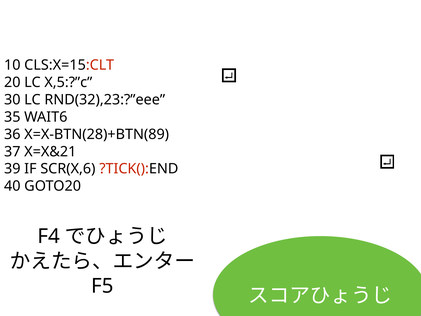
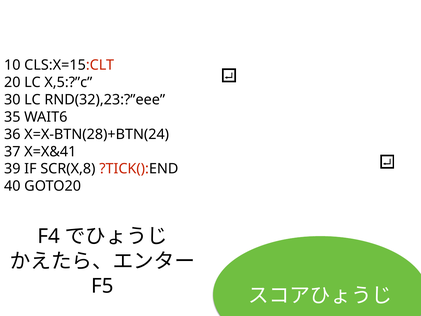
X=X-BTN(28)+BTN(89: X=X-BTN(28)+BTN(89 -> X=X-BTN(28)+BTN(24
X=X&21: X=X&21 -> X=X&41
SCR(X,6: SCR(X,6 -> SCR(X,8
